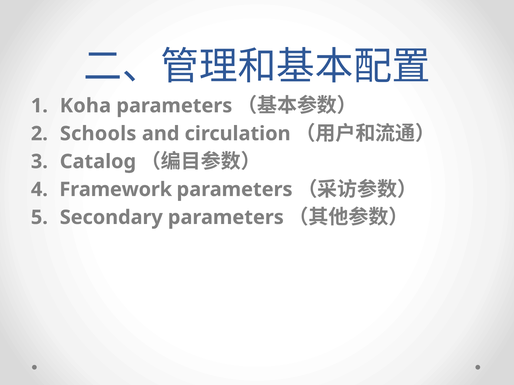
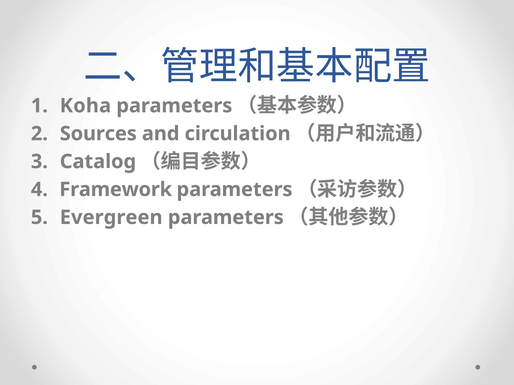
Schools: Schools -> Sources
Secondary: Secondary -> Evergreen
